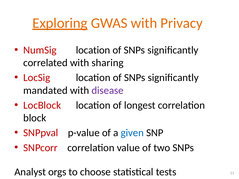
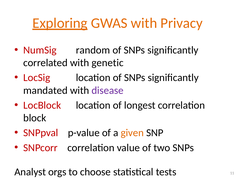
NumSig location: location -> random
sharing: sharing -> genetic
given colour: blue -> orange
